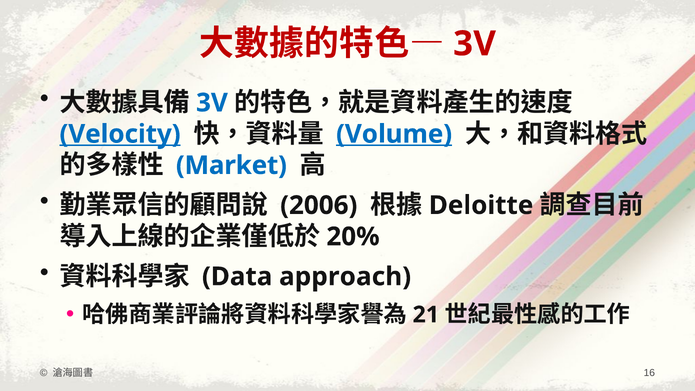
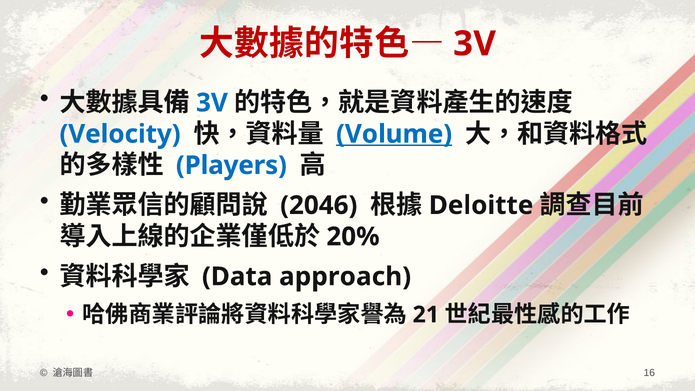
Velocity underline: present -> none
Market: Market -> Players
2006: 2006 -> 2046
